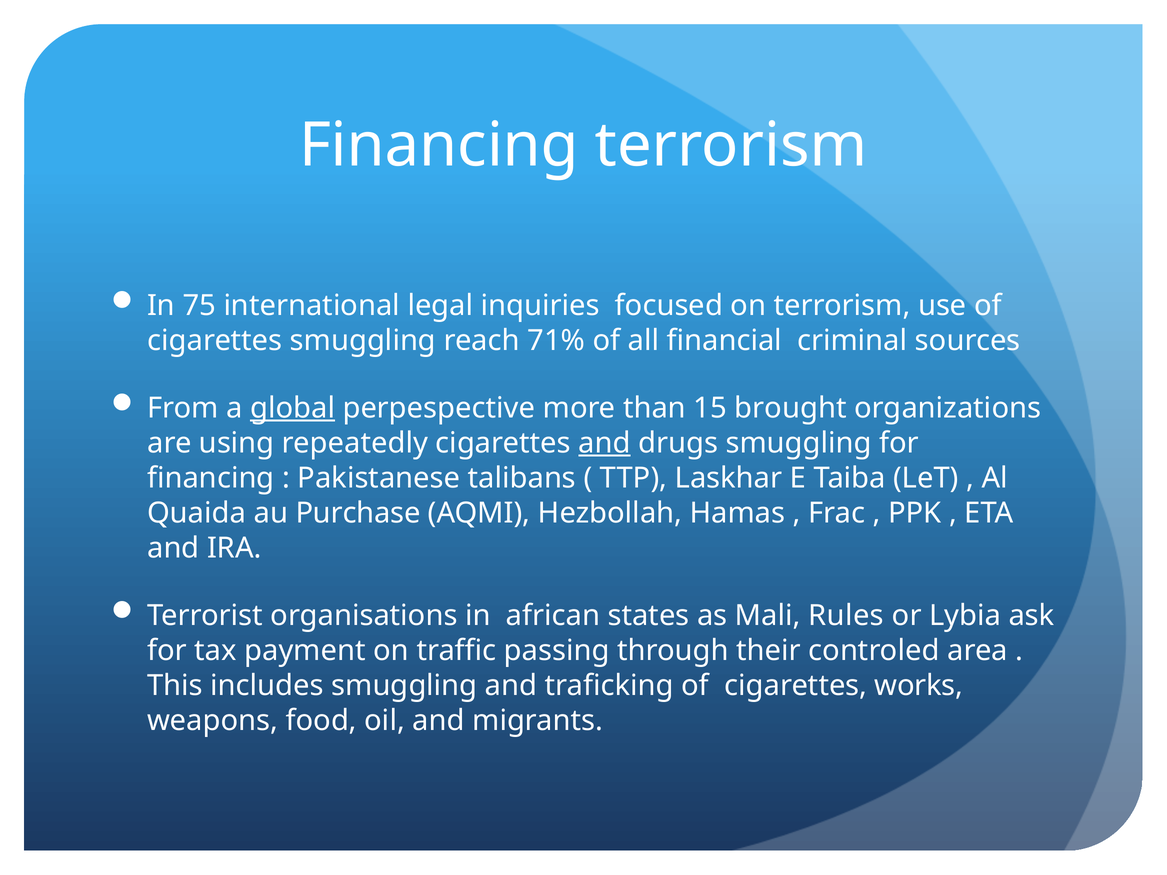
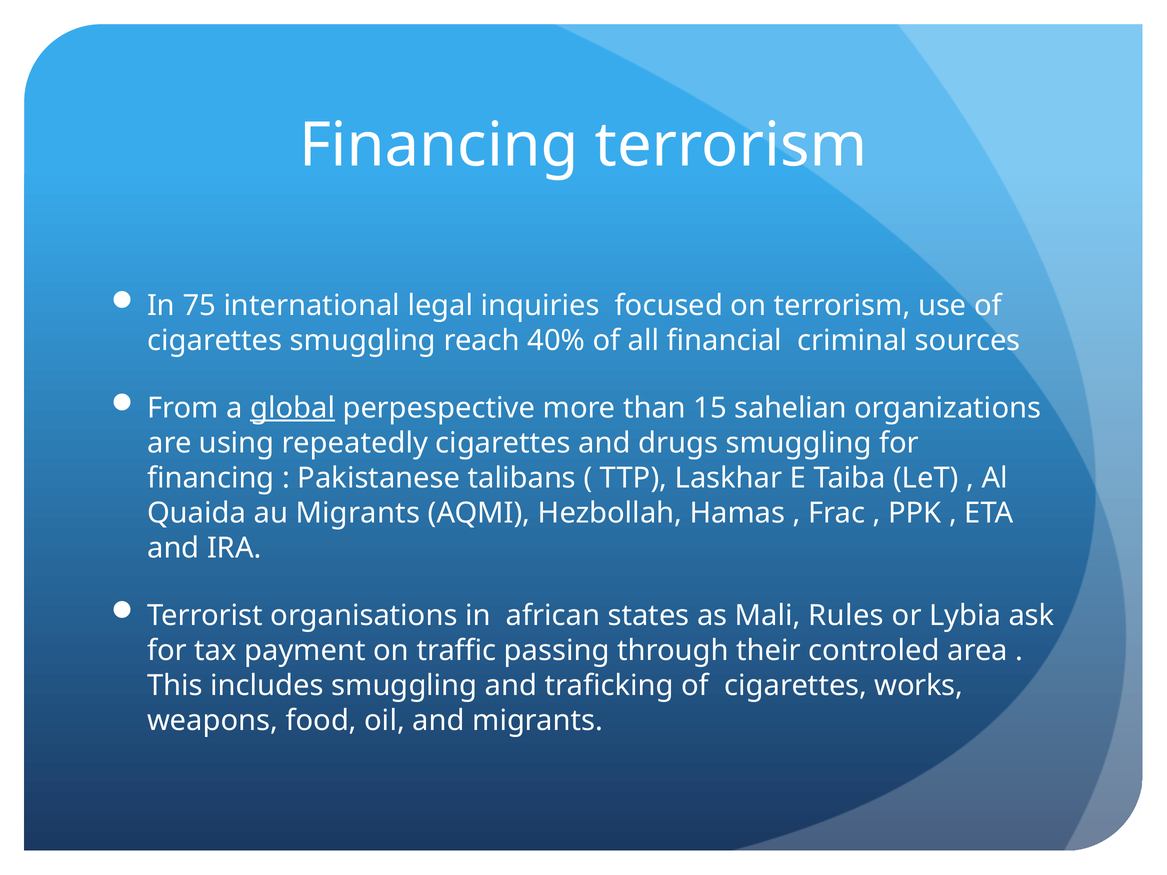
71%: 71% -> 40%
brought: brought -> sahelian
and at (604, 443) underline: present -> none
au Purchase: Purchase -> Migrants
